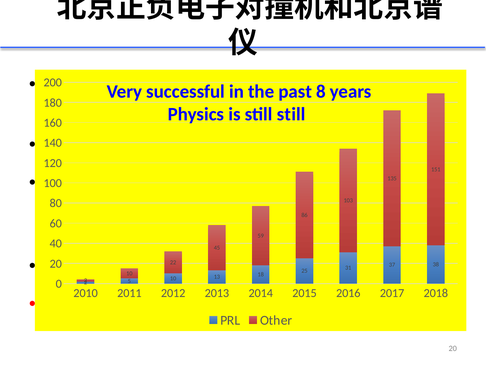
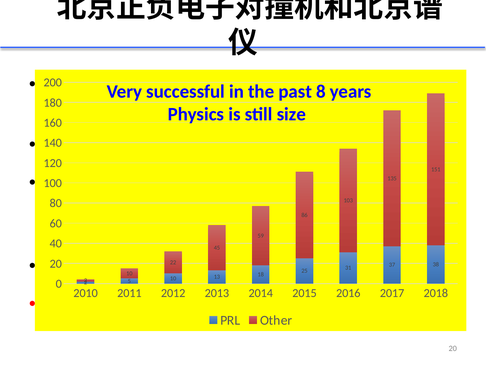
still still: still -> size
